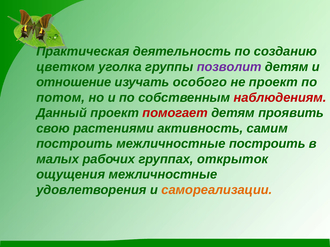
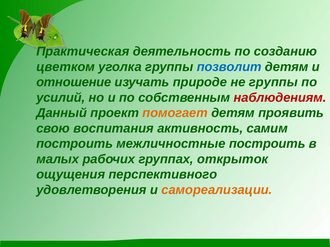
позволит colour: purple -> blue
особого: особого -> природе
не проект: проект -> группы
потом: потом -> усилий
помогает colour: red -> orange
растениями: растениями -> воспитания
ощущения межличностные: межличностные -> перспективного
